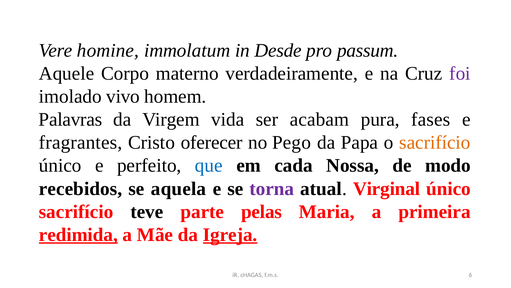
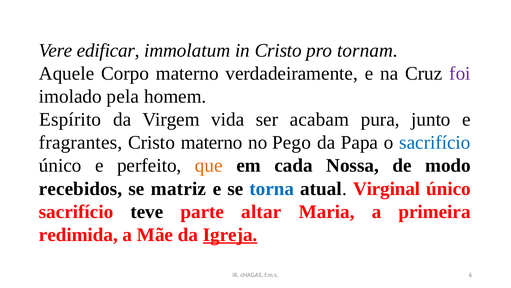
homine: homine -> edificar
in Desde: Desde -> Cristo
passum: passum -> tornam
vivo: vivo -> pela
Palavras: Palavras -> Espírito
fases: fases -> junto
Cristo oferecer: oferecer -> materno
sacrifício at (435, 142) colour: orange -> blue
que colour: blue -> orange
aquela: aquela -> matriz
torna colour: purple -> blue
pelas: pelas -> altar
redimida underline: present -> none
